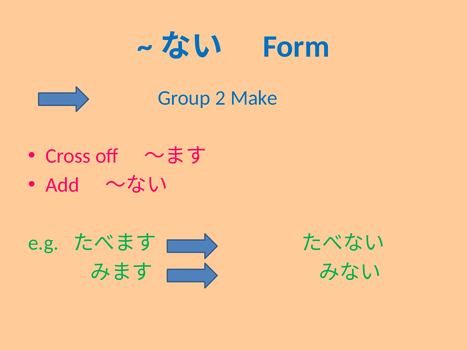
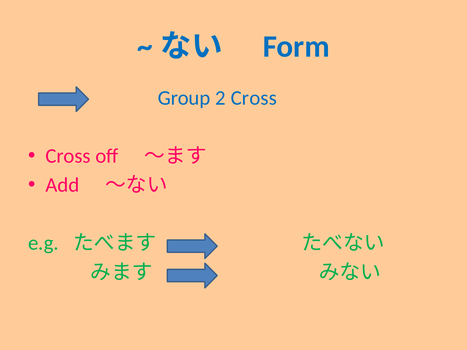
2 Make: Make -> Cross
